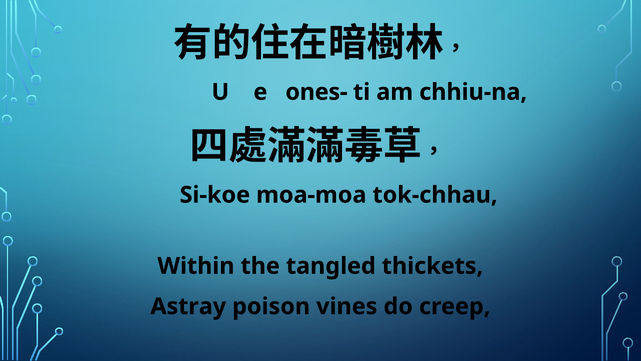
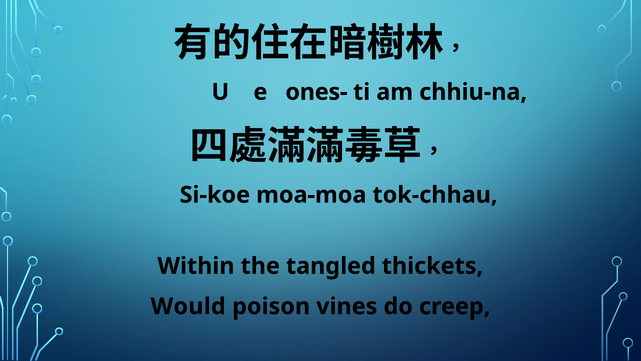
Astray: Astray -> Would
